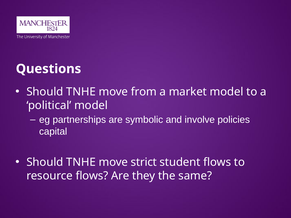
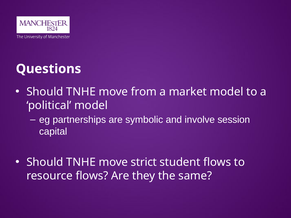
policies: policies -> session
